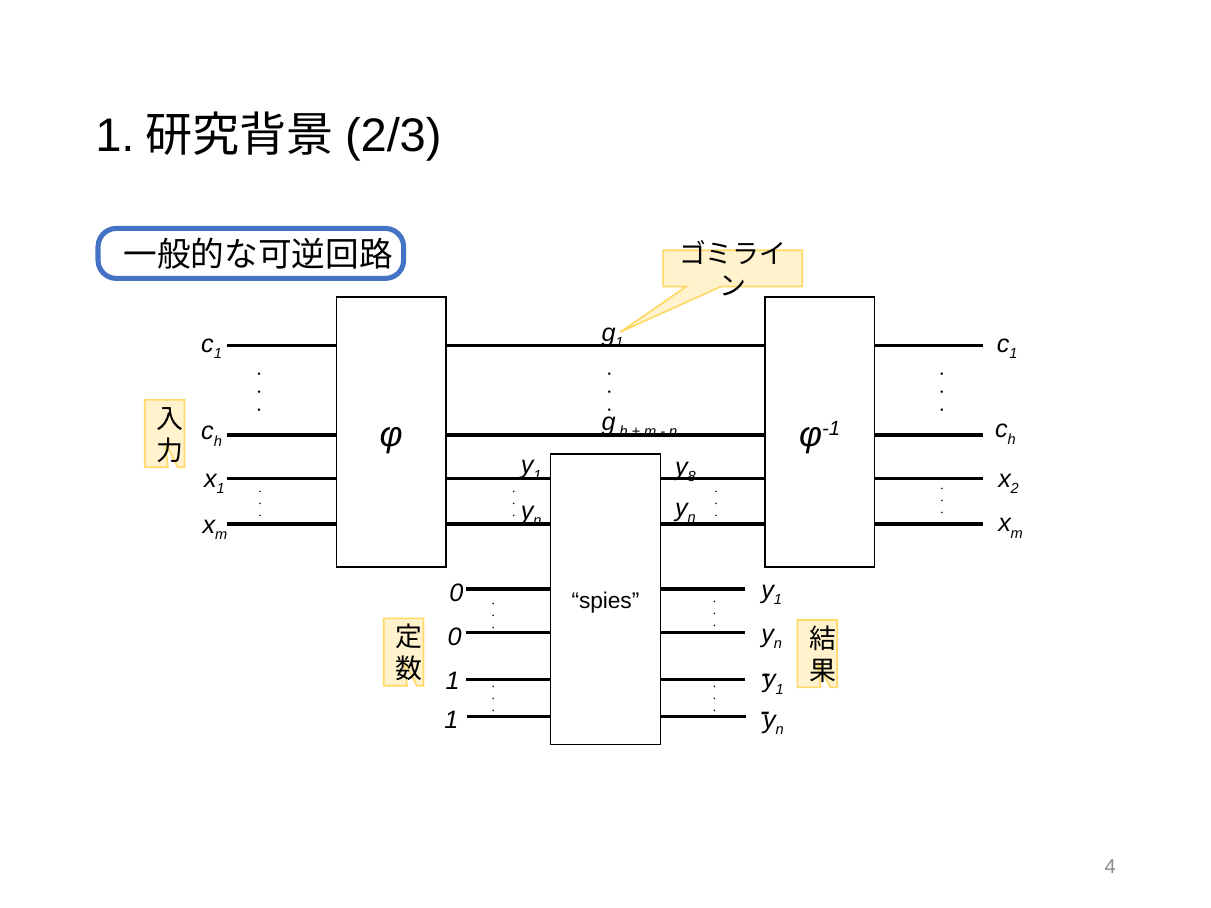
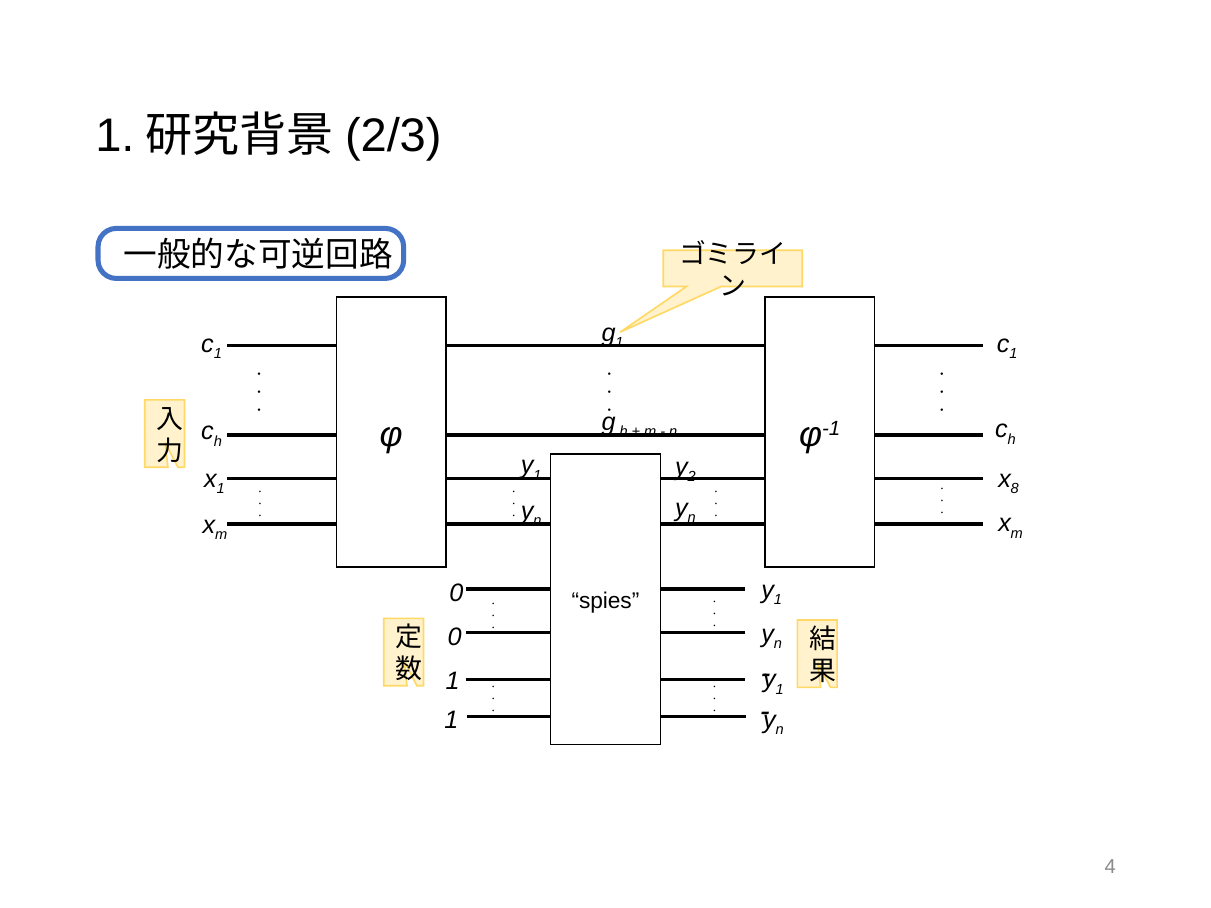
8: 8 -> 2
2: 2 -> 8
